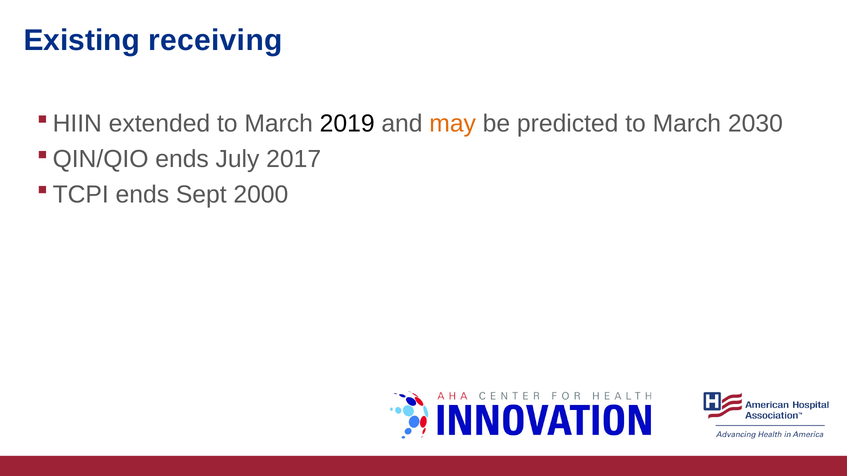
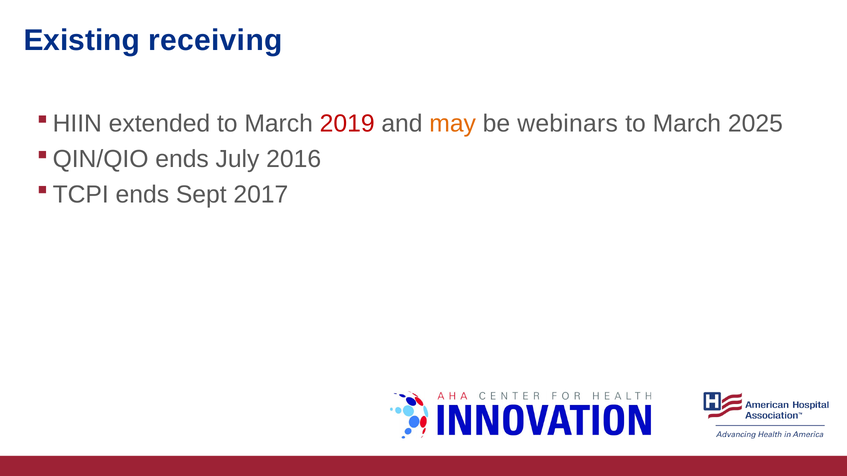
2019 colour: black -> red
predicted: predicted -> webinars
2030: 2030 -> 2025
2017: 2017 -> 2016
2000: 2000 -> 2017
